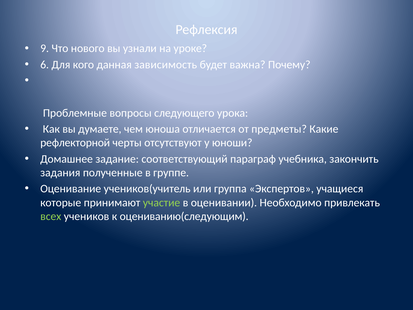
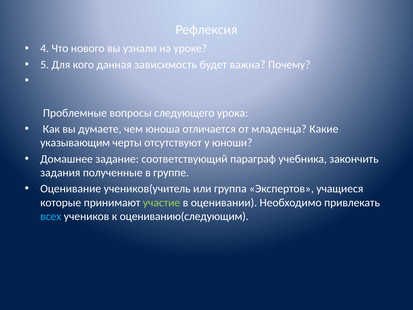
9: 9 -> 4
6: 6 -> 5
предметы: предметы -> младенца
рефлекторной: рефлекторной -> указывающим
всех colour: light green -> light blue
